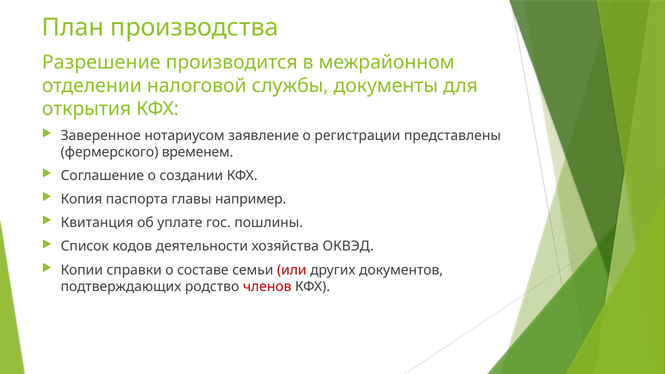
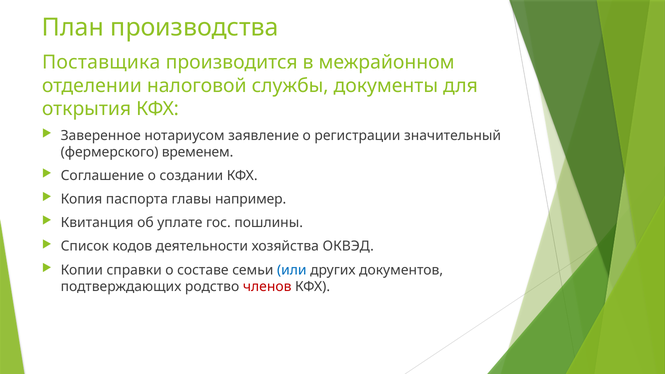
Разрешение: Разрешение -> Поставщика
представлены: представлены -> значительный
или colour: red -> blue
